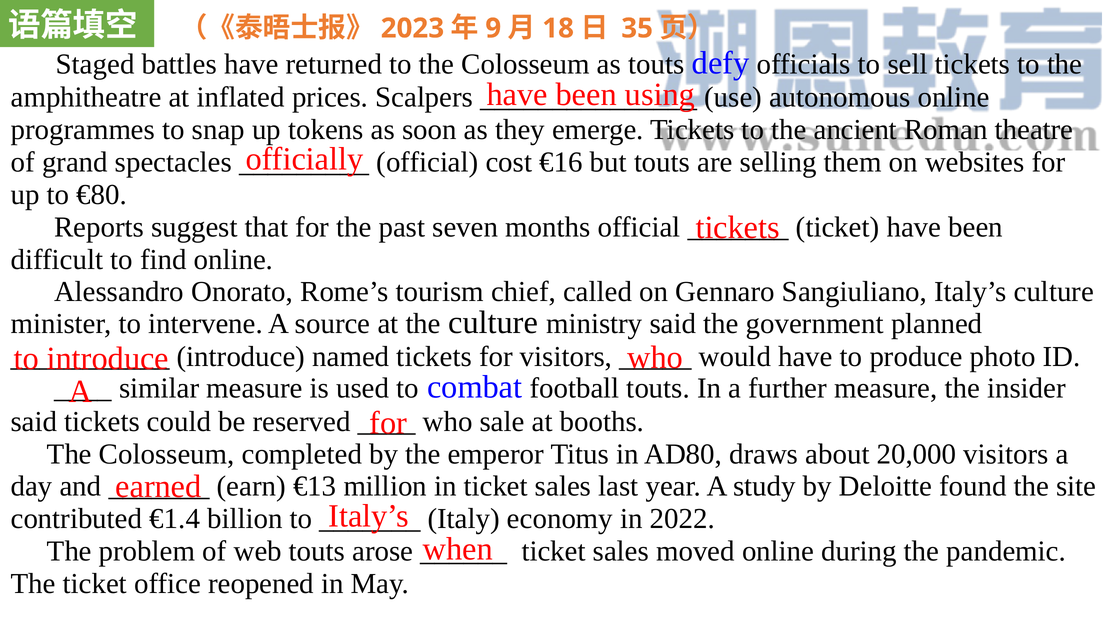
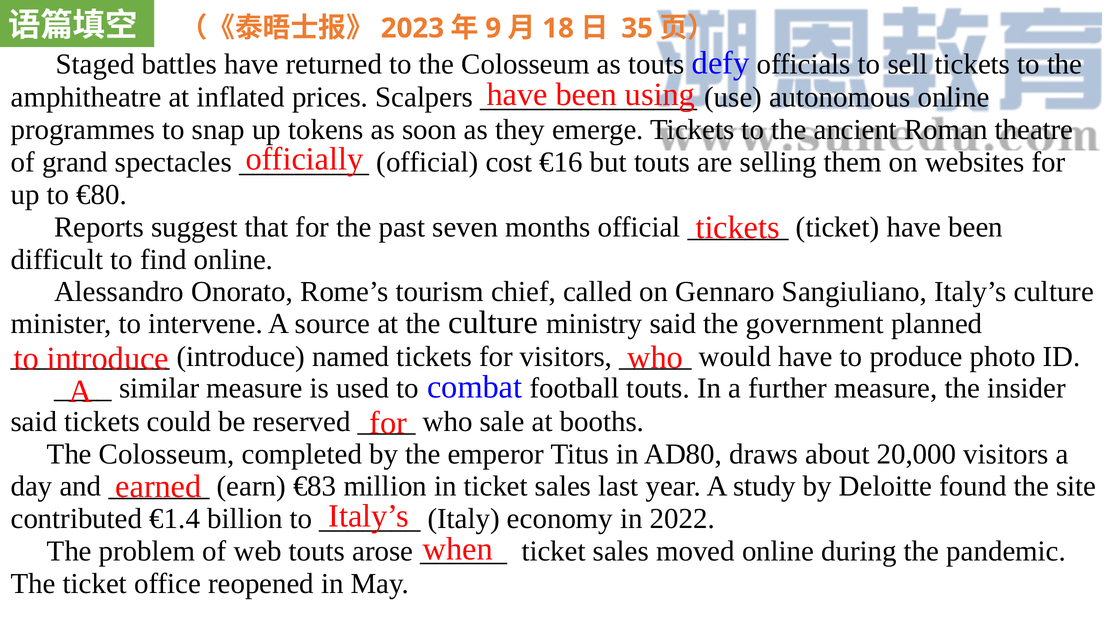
€13: €13 -> €83
